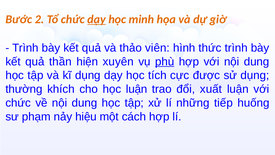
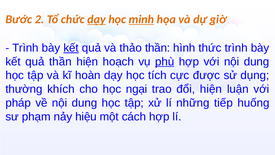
minh underline: none -> present
kết at (71, 48) underline: none -> present
thảo viên: viên -> thần
xuyên: xuyên -> hoạch
kĩ dụng: dụng -> hoàn
học luận: luận -> ngại
đổi xuất: xuất -> hiện
chức at (18, 103): chức -> pháp
